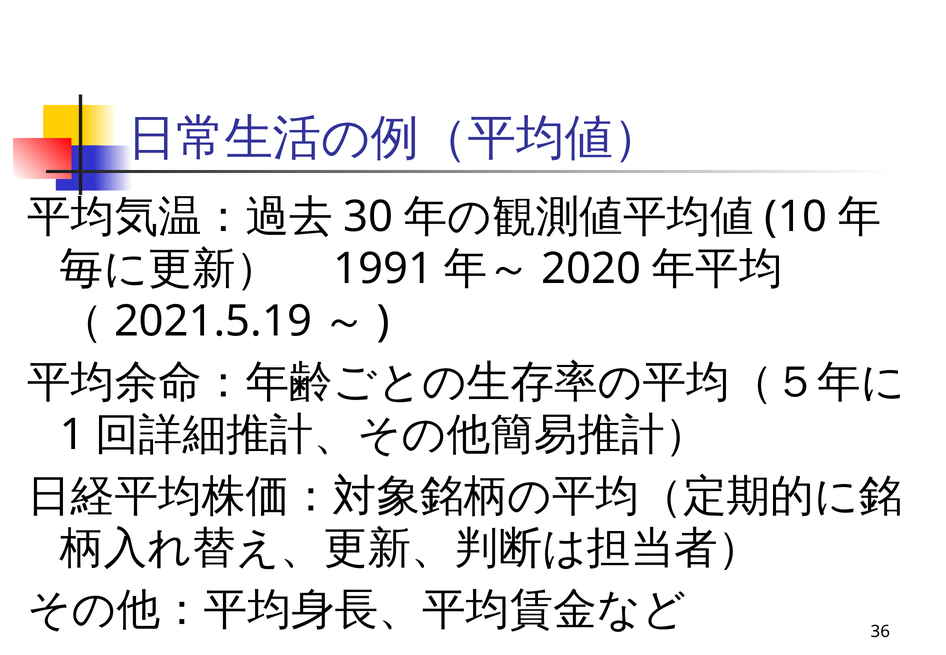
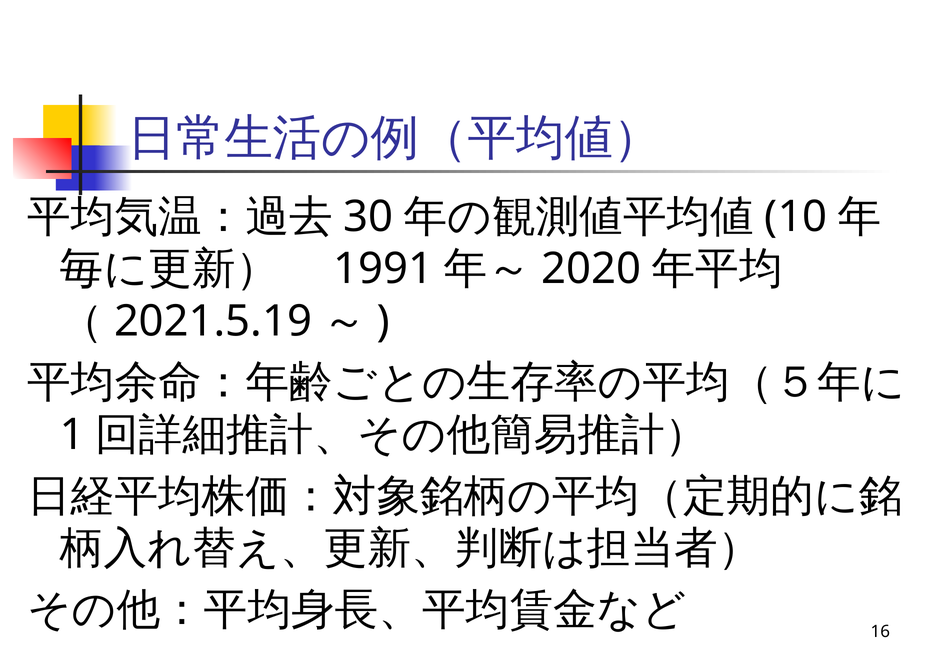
36: 36 -> 16
